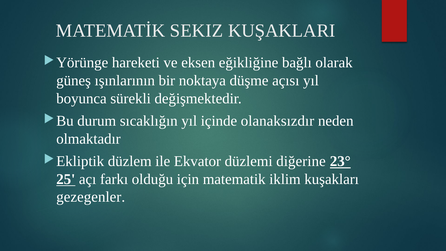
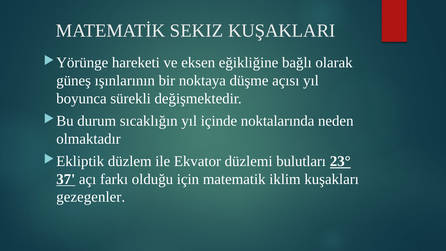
olanaksızdır: olanaksızdır -> noktalarında
diğerine: diğerine -> bulutları
25: 25 -> 37
